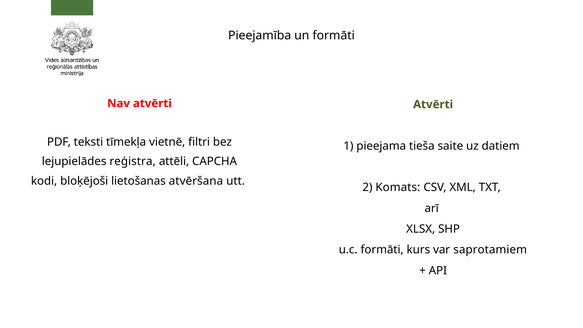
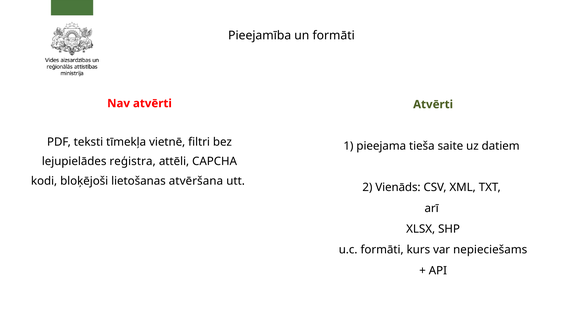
Komats: Komats -> Vienāds
saprotamiem: saprotamiem -> nepieciešams
